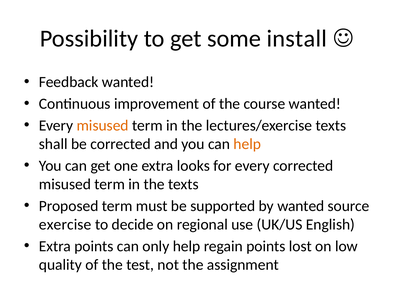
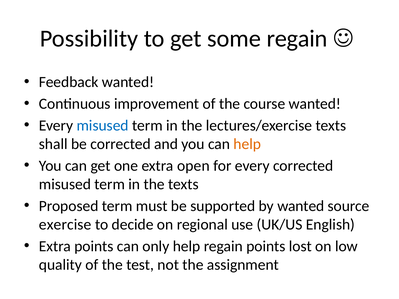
some install: install -> regain
misused at (103, 126) colour: orange -> blue
looks: looks -> open
